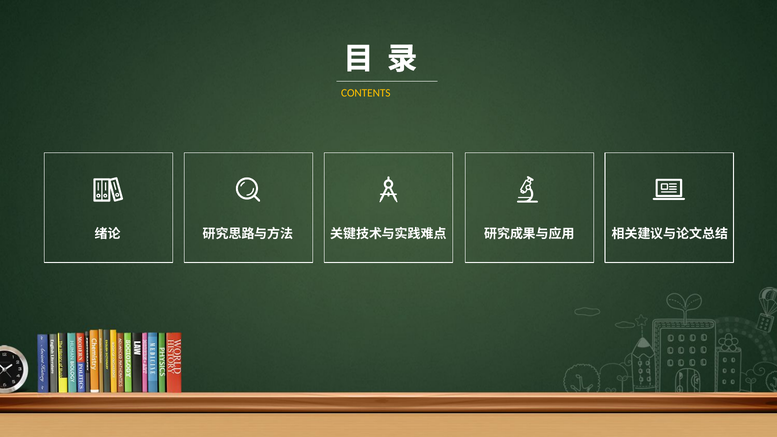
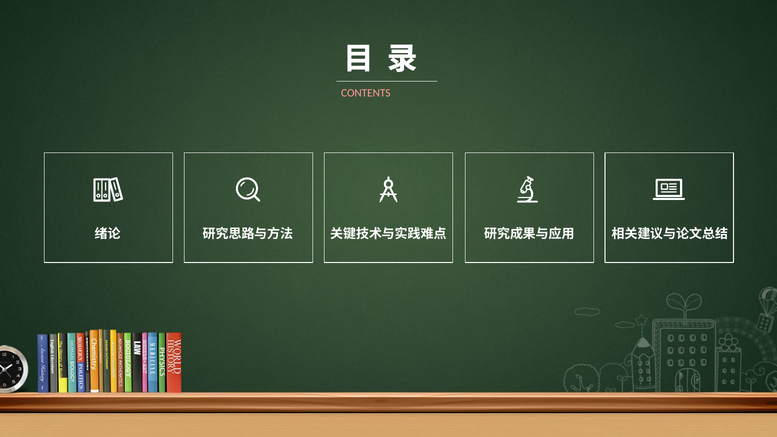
CONTENTS colour: yellow -> pink
